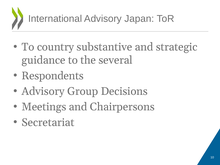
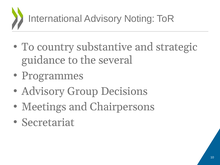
Japan: Japan -> Noting
Respondents: Respondents -> Programmes
